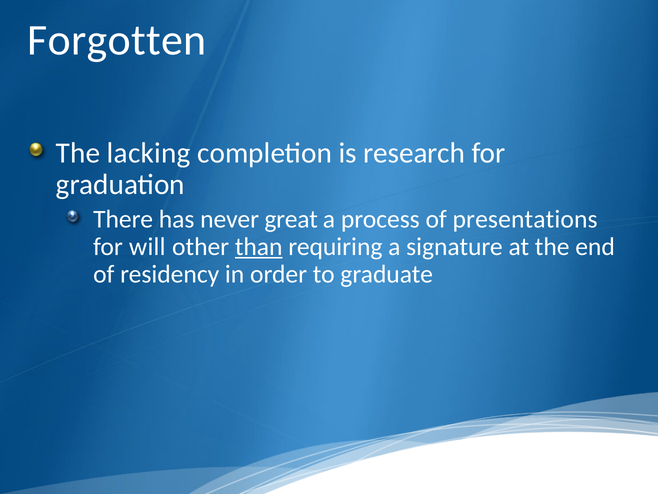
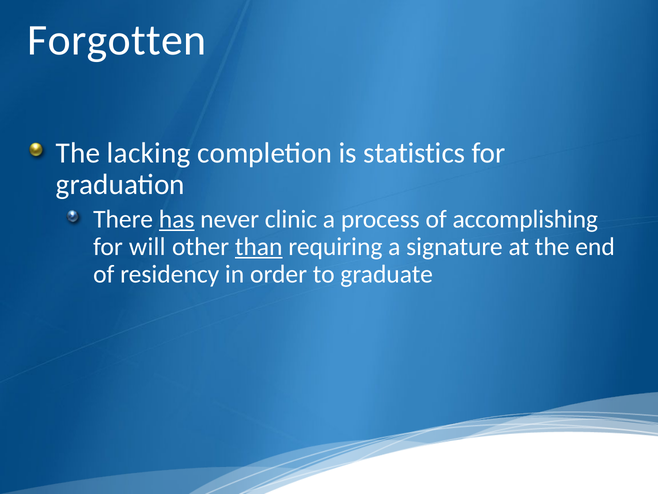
research: research -> statistics
has underline: none -> present
great: great -> clinic
presentations: presentations -> accomplishing
